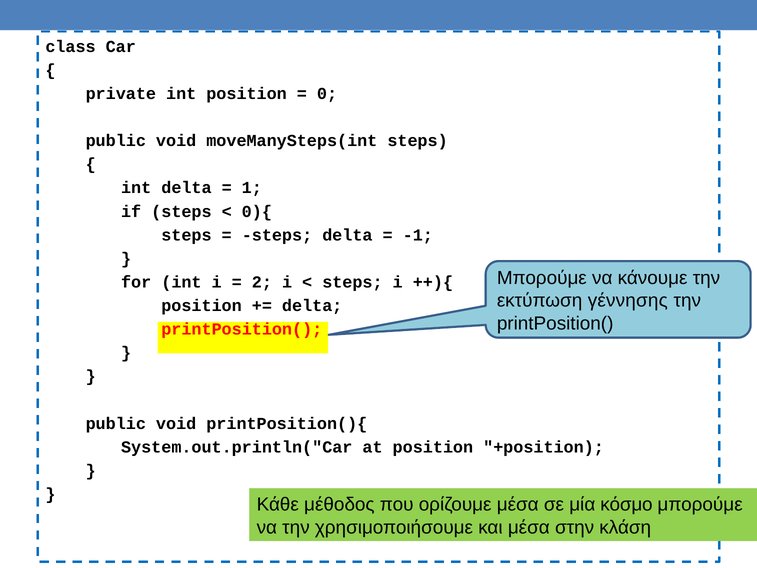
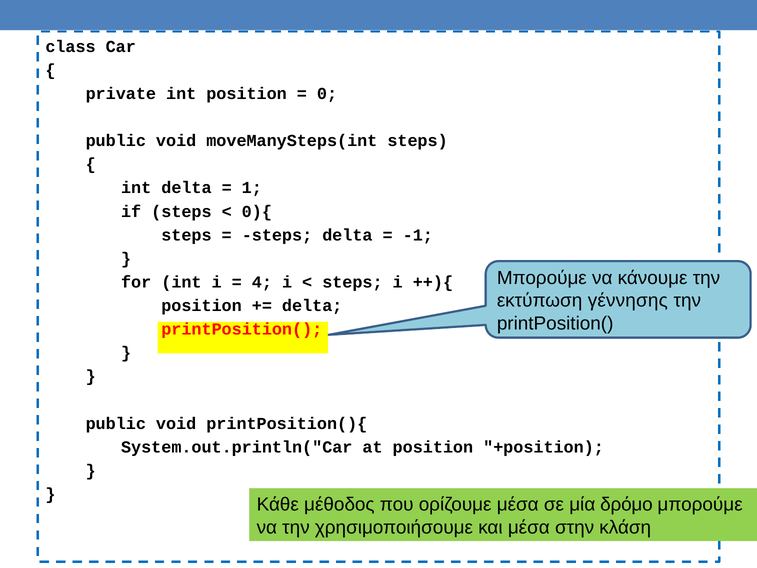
2: 2 -> 4
κόσμο: κόσμο -> δρόμο
